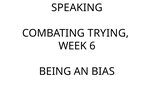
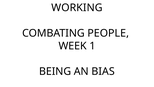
SPEAKING: SPEAKING -> WORKING
TRYING: TRYING -> PEOPLE
6: 6 -> 1
